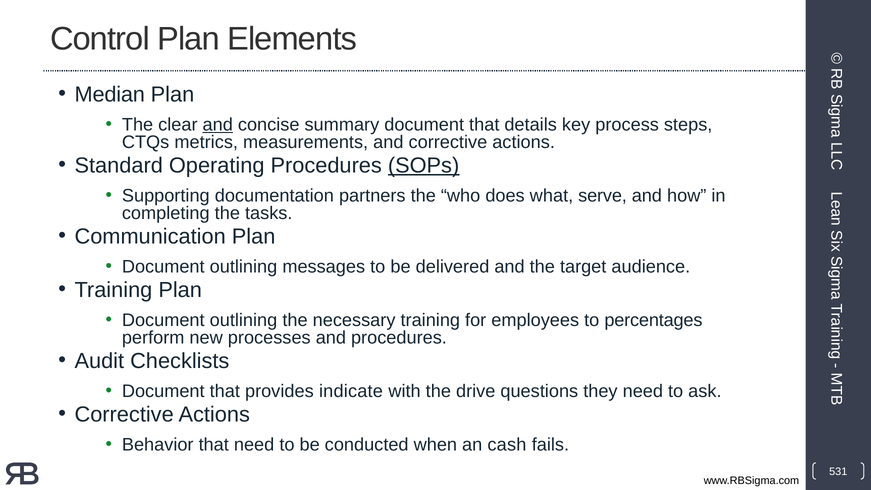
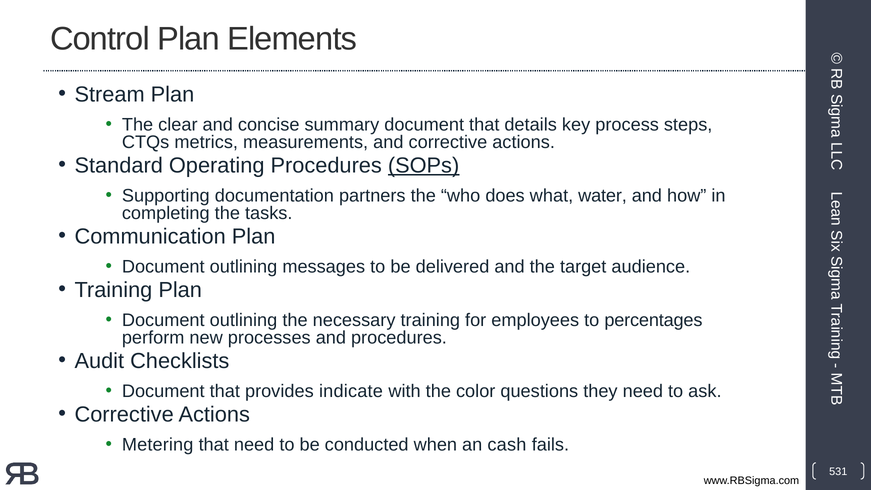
Median: Median -> Stream
and at (218, 125) underline: present -> none
serve: serve -> water
drive: drive -> color
Behavior: Behavior -> Metering
